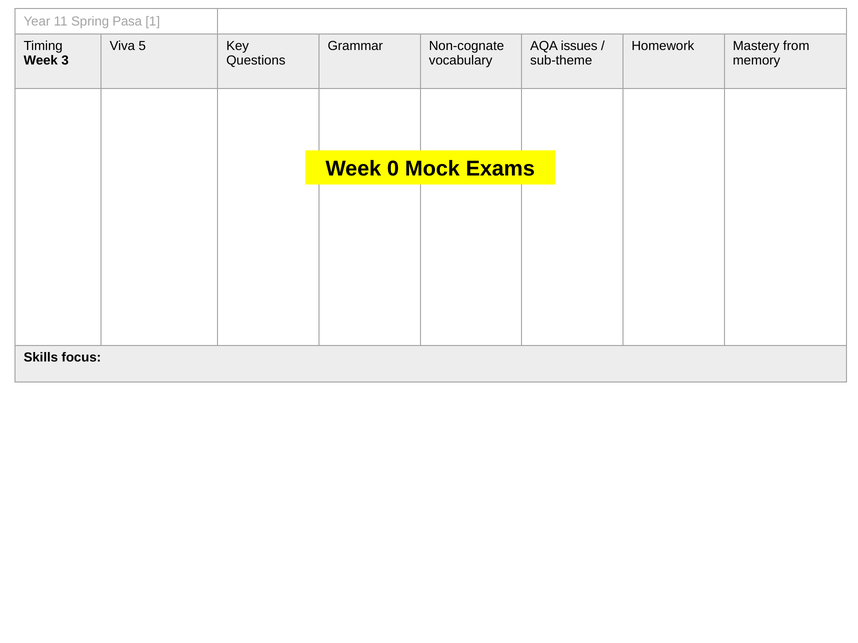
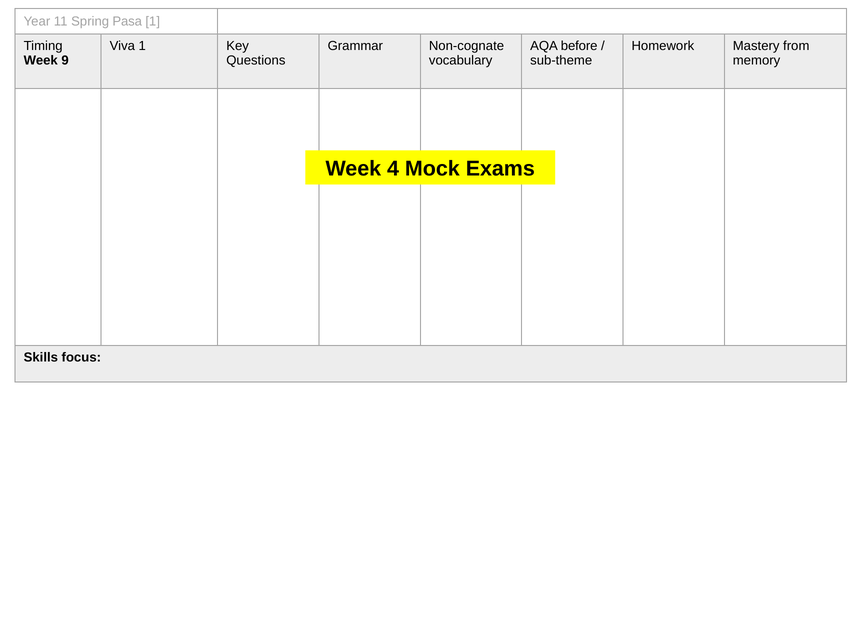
Viva 5: 5 -> 1
issues: issues -> before
3: 3 -> 9
0: 0 -> 4
